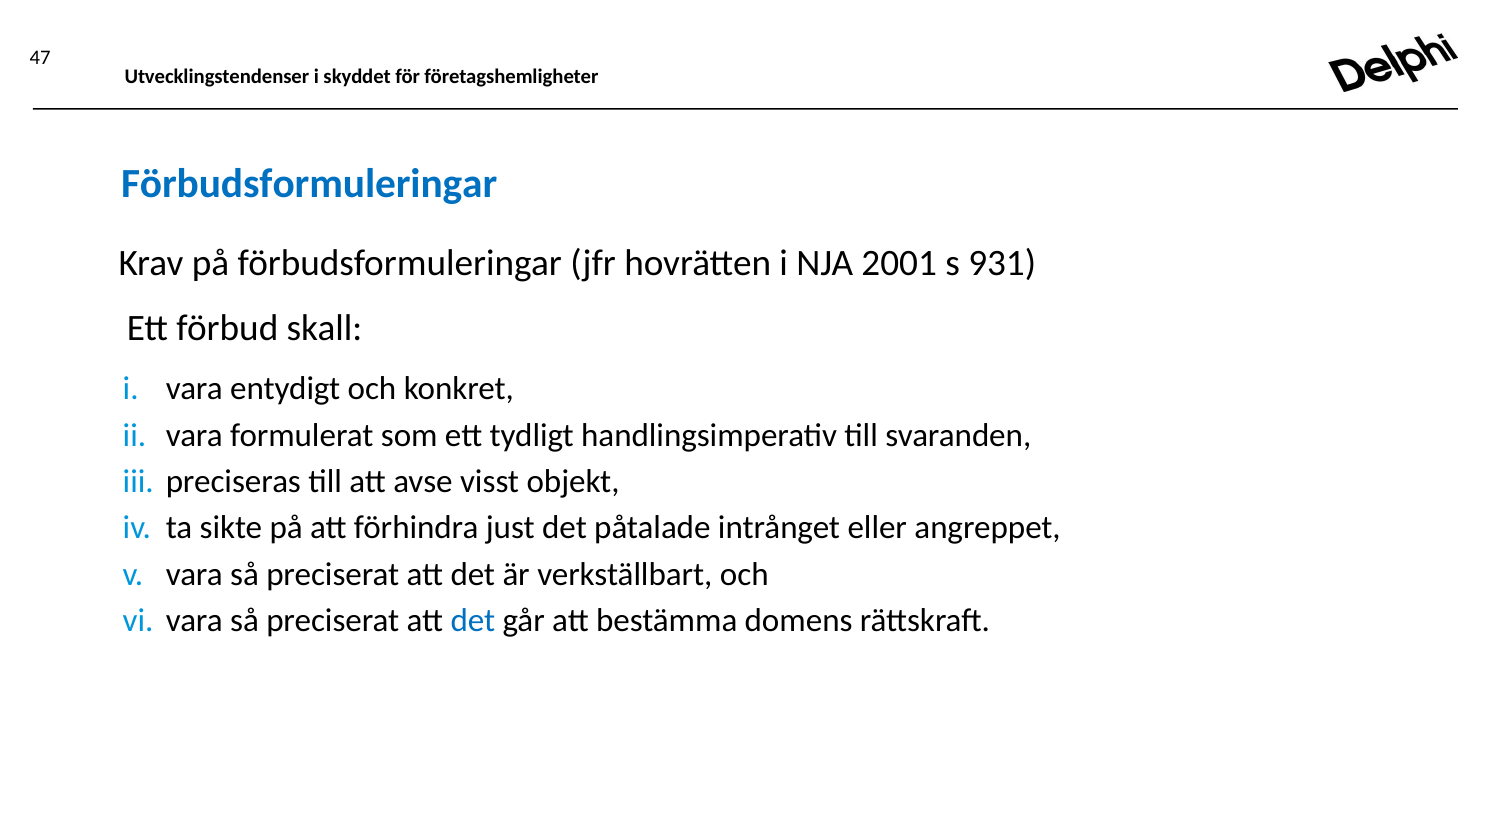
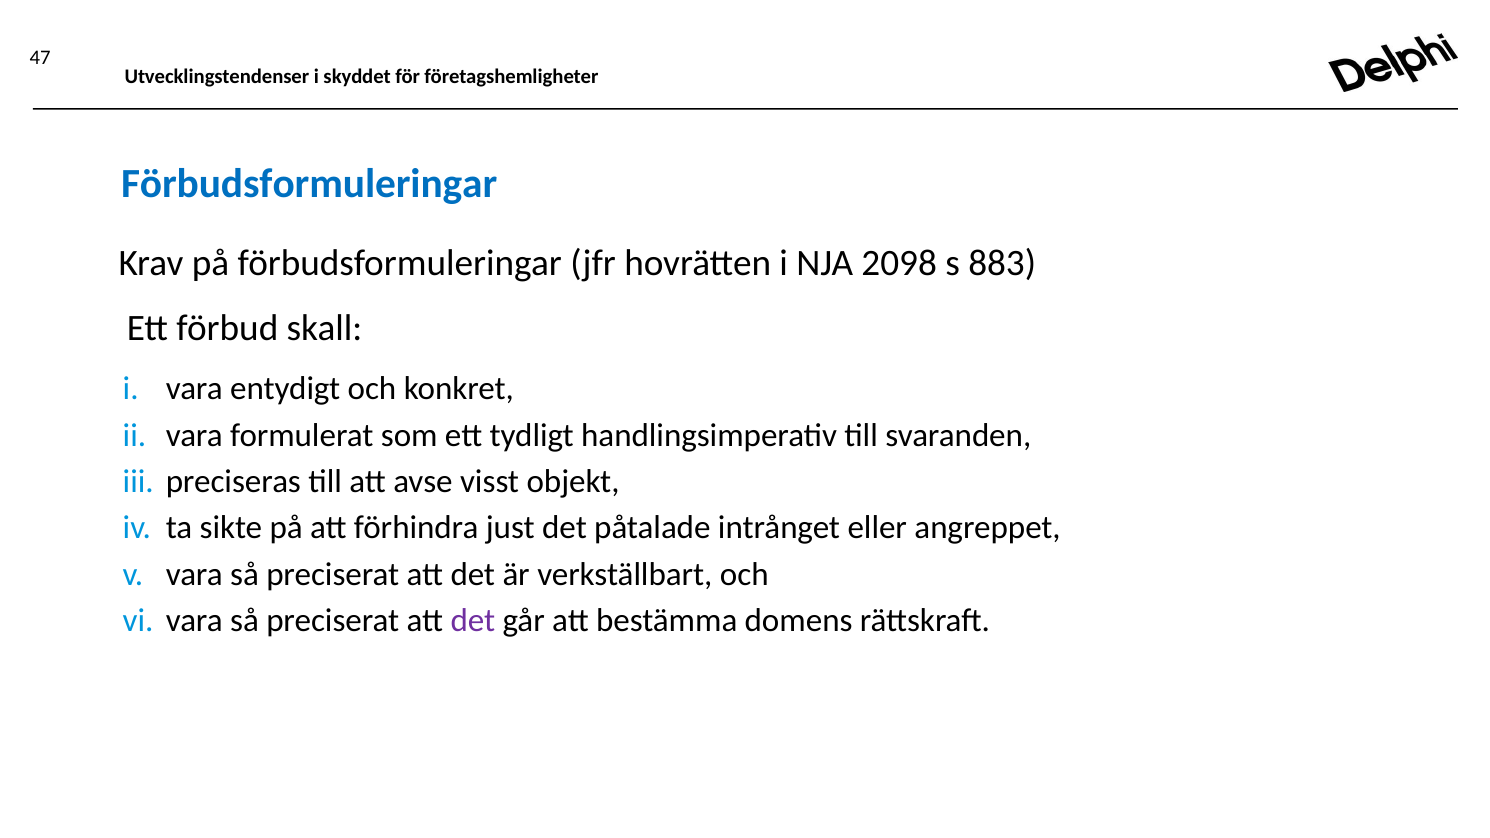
2001: 2001 -> 2098
931: 931 -> 883
det at (473, 621) colour: blue -> purple
